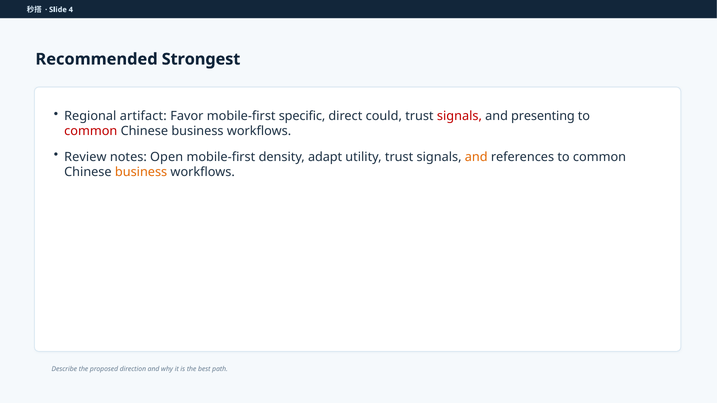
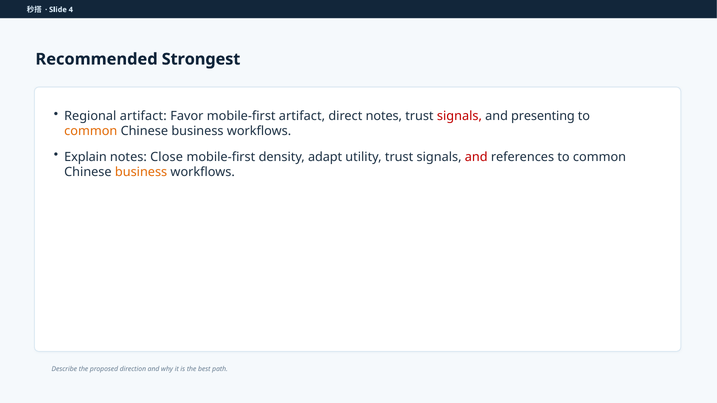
mobile-first specific: specific -> artifact
direct could: could -> notes
common at (91, 131) colour: red -> orange
Review: Review -> Explain
Open: Open -> Close
and at (476, 157) colour: orange -> red
